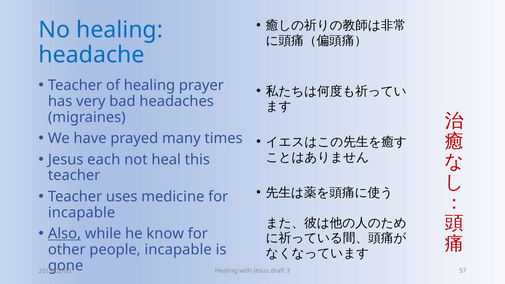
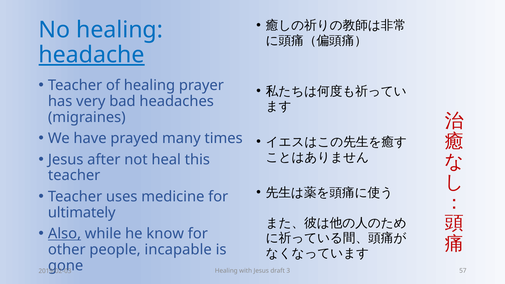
headache underline: none -> present
each: each -> after
incapable at (82, 213): incapable -> ultimately
